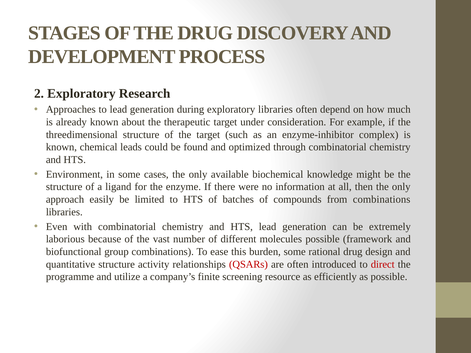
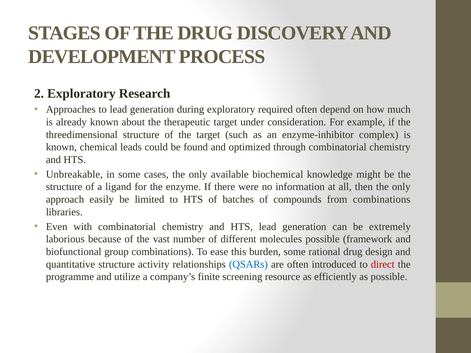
exploratory libraries: libraries -> required
Environment: Environment -> Unbreakable
QSARs colour: red -> blue
